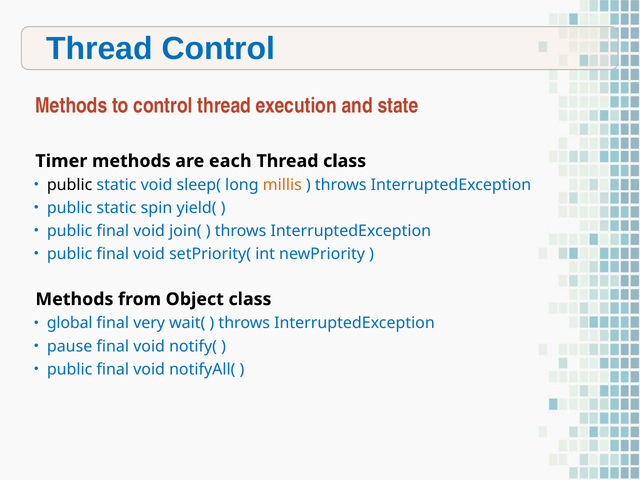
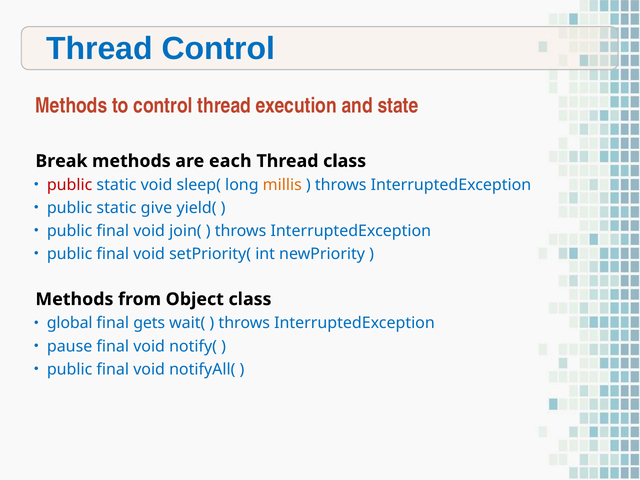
Timer: Timer -> Break
public at (70, 185) colour: black -> red
spin: spin -> give
very: very -> gets
